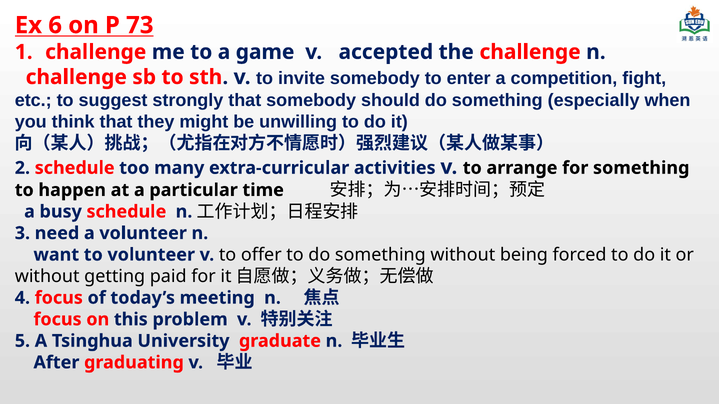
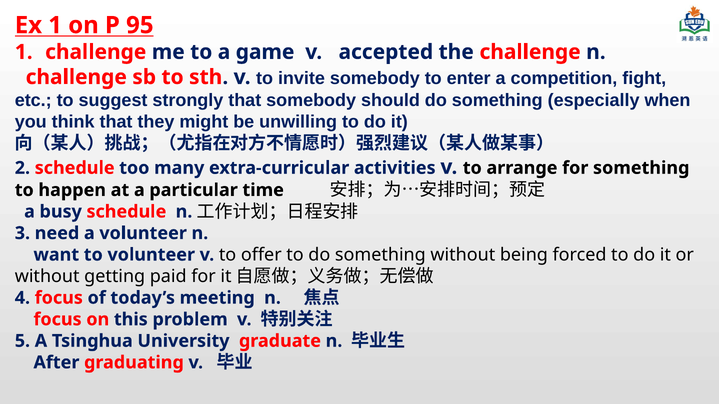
Ex 6: 6 -> 1
73: 73 -> 95
